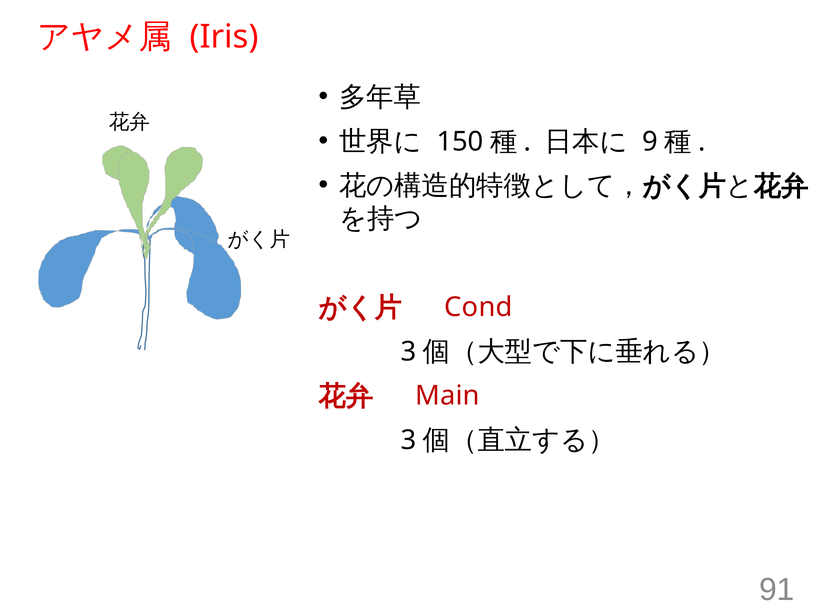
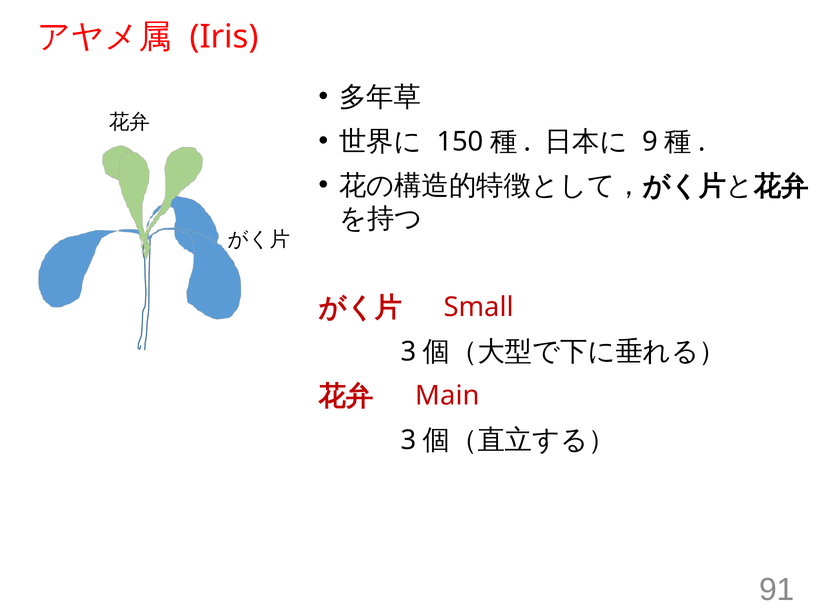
Cond: Cond -> Small
